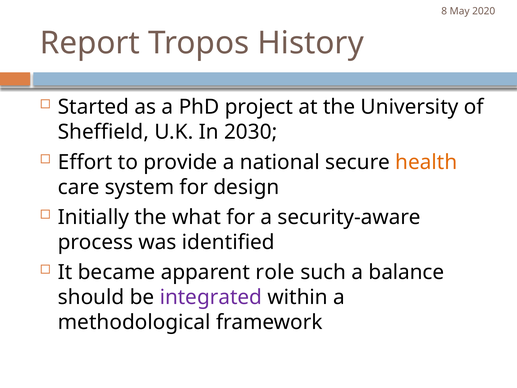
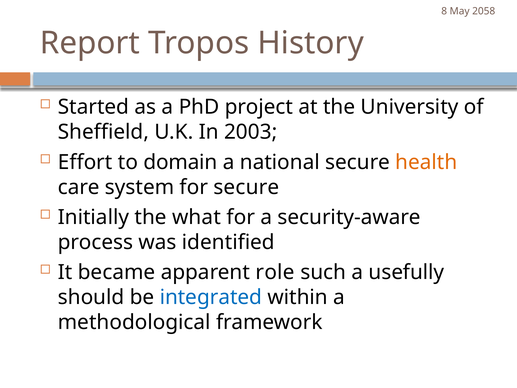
2020: 2020 -> 2058
2030: 2030 -> 2003
provide: provide -> domain
for design: design -> secure
balance: balance -> usefully
integrated colour: purple -> blue
